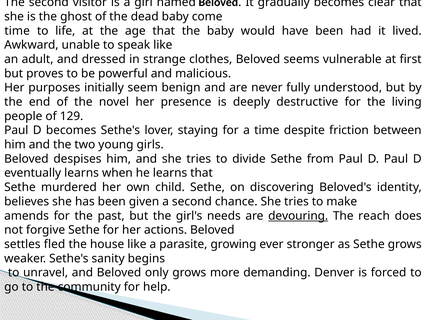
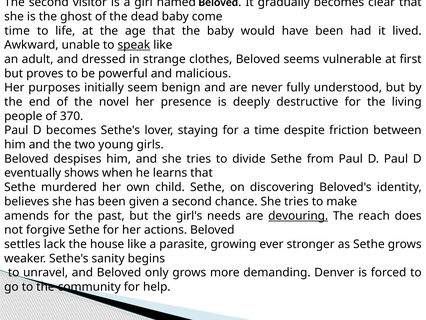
speak underline: none -> present
129: 129 -> 370
eventually learns: learns -> shows
fled: fled -> lack
